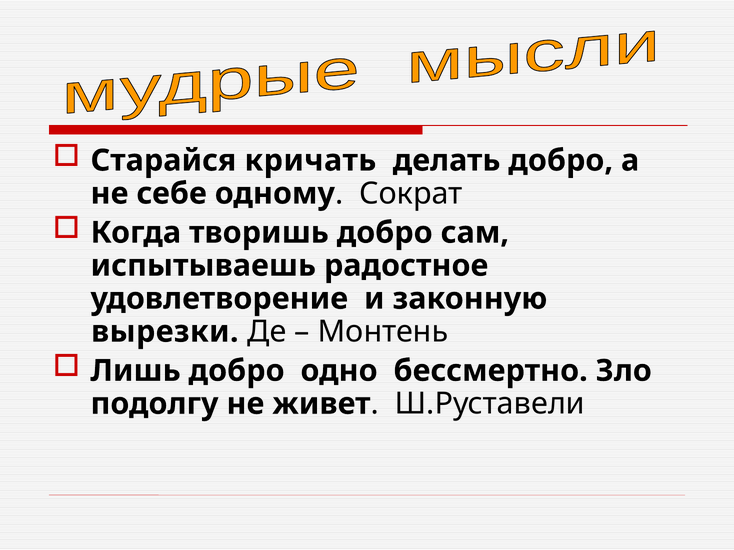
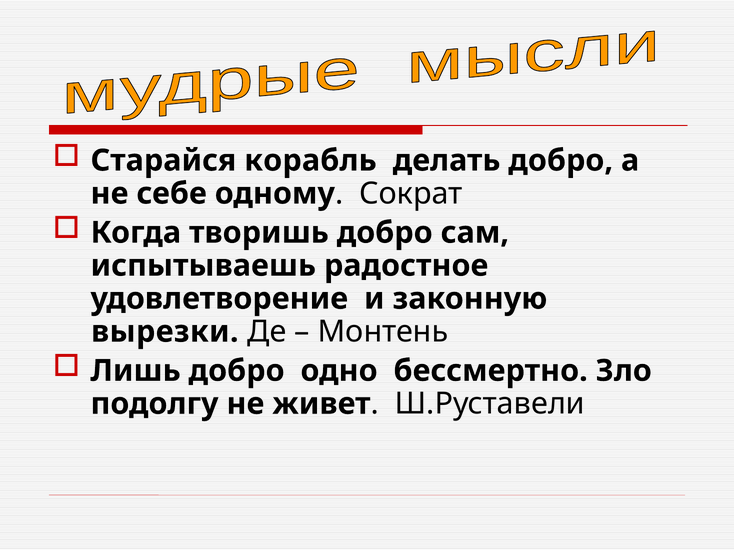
кричать: кричать -> корабль
